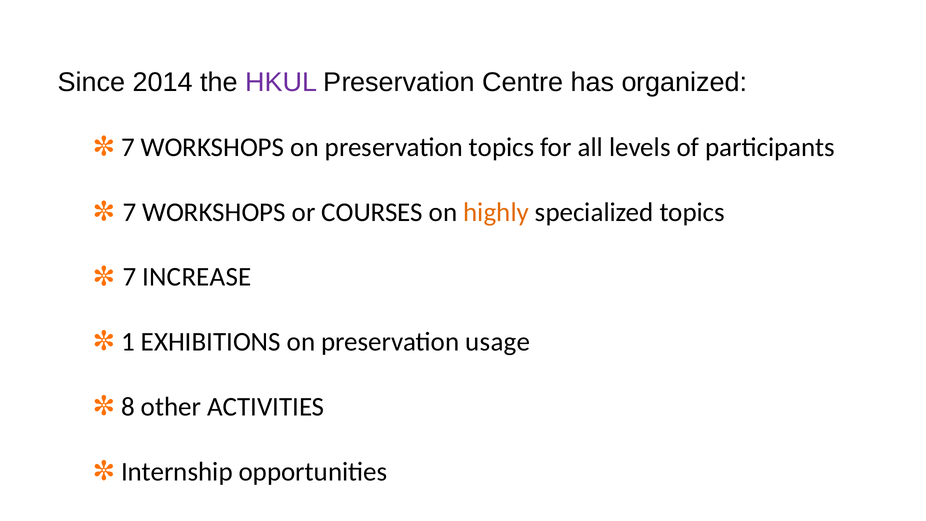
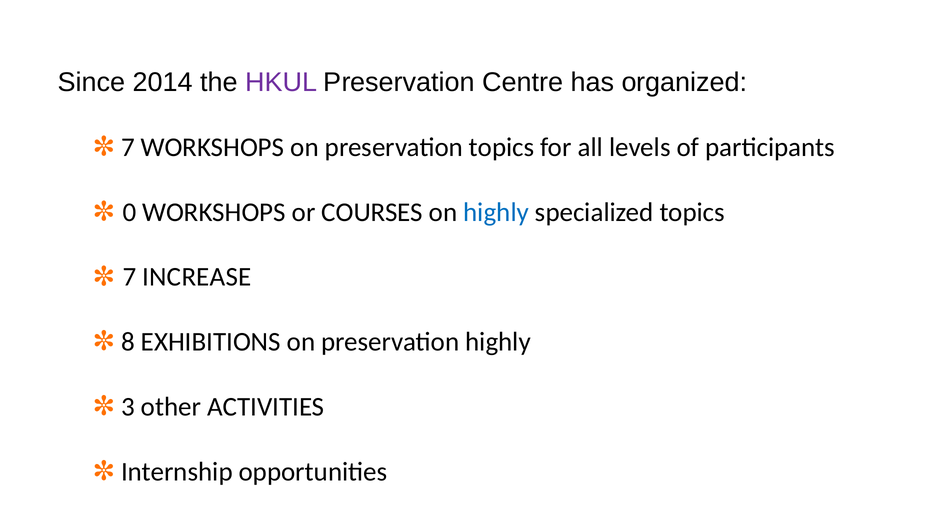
7 at (129, 212): 7 -> 0
highly at (496, 212) colour: orange -> blue
1: 1 -> 8
preservation usage: usage -> highly
8: 8 -> 3
